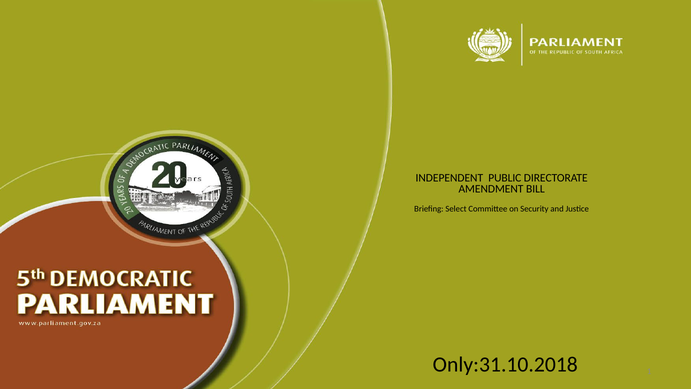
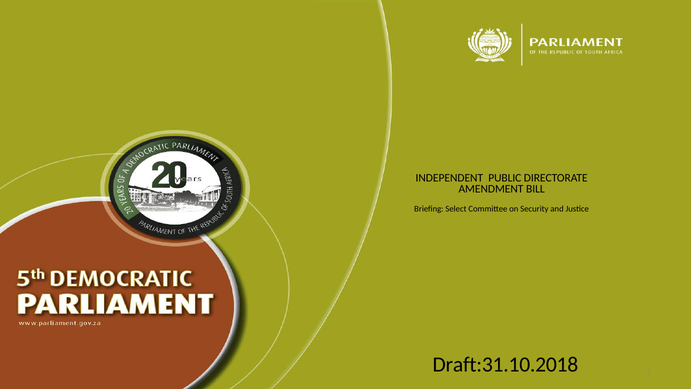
Only:31.10.2018: Only:31.10.2018 -> Draft:31.10.2018
